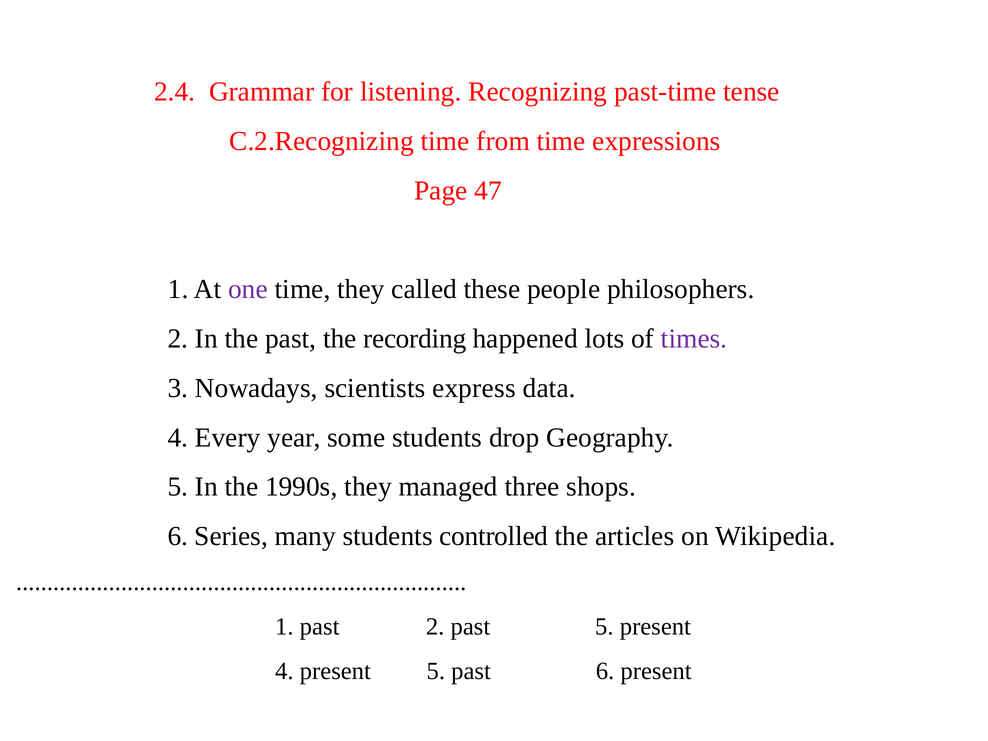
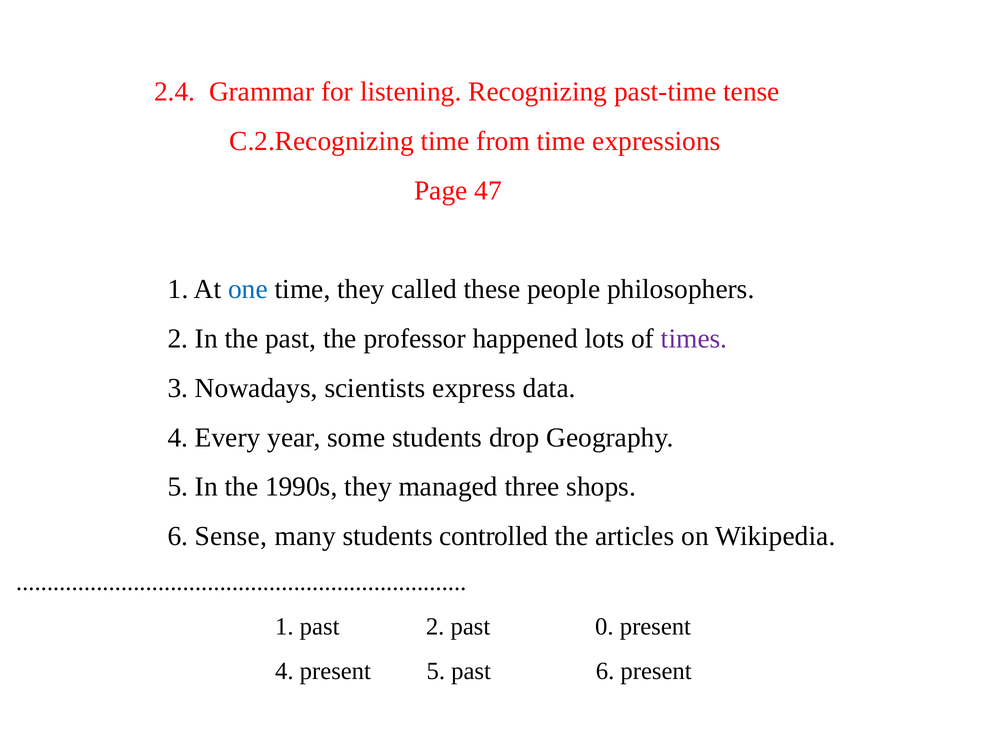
one colour: purple -> blue
recording: recording -> professor
Series: Series -> Sense
past 5: 5 -> 0
